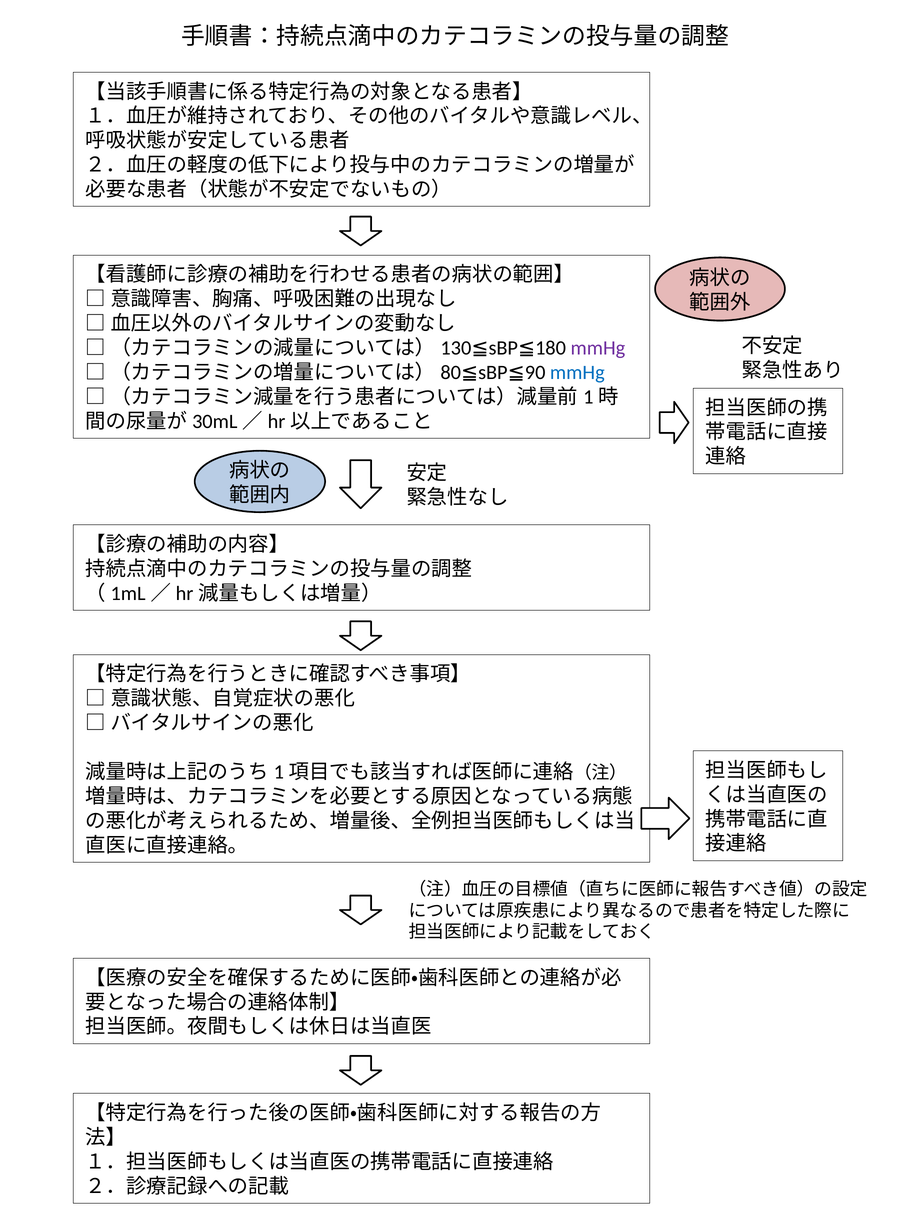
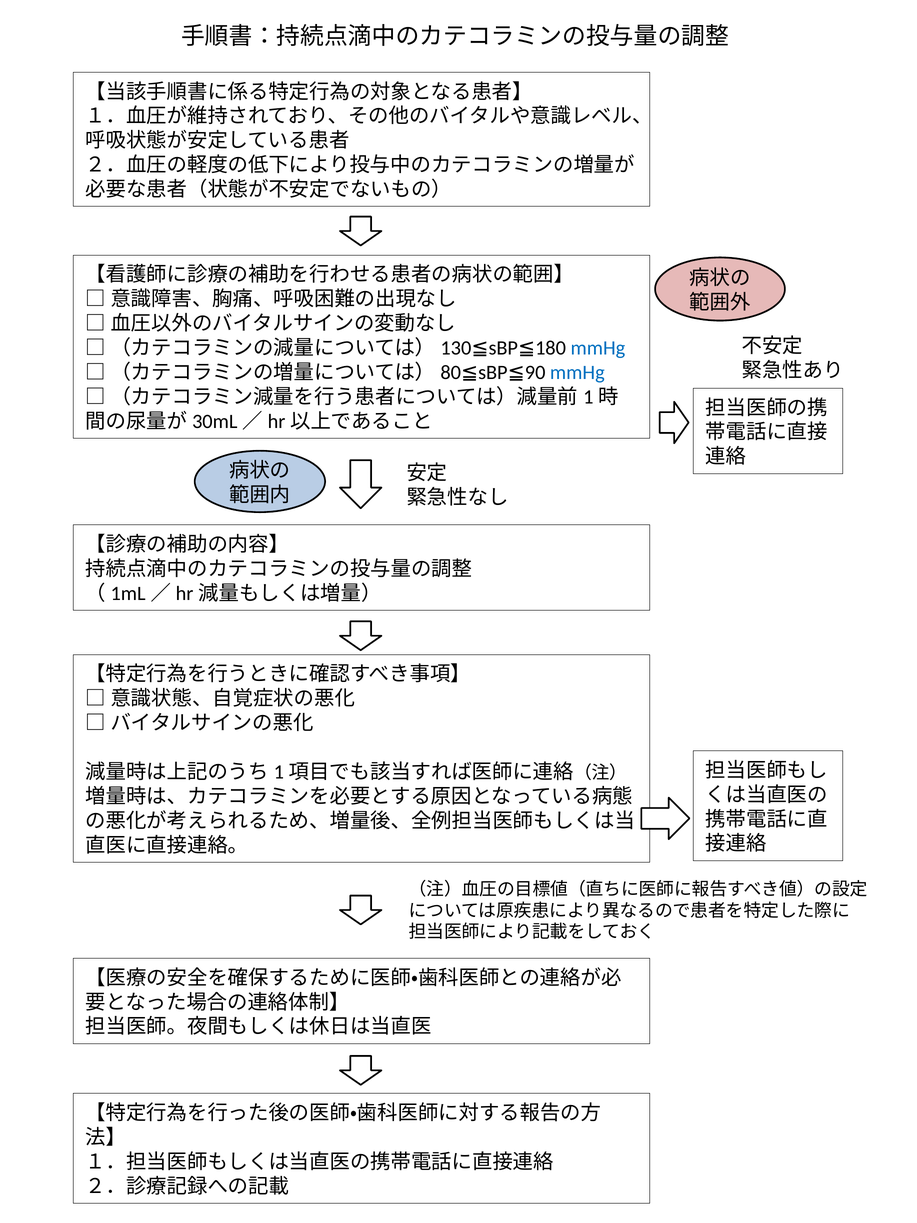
mmHg at (598, 348) colour: purple -> blue
